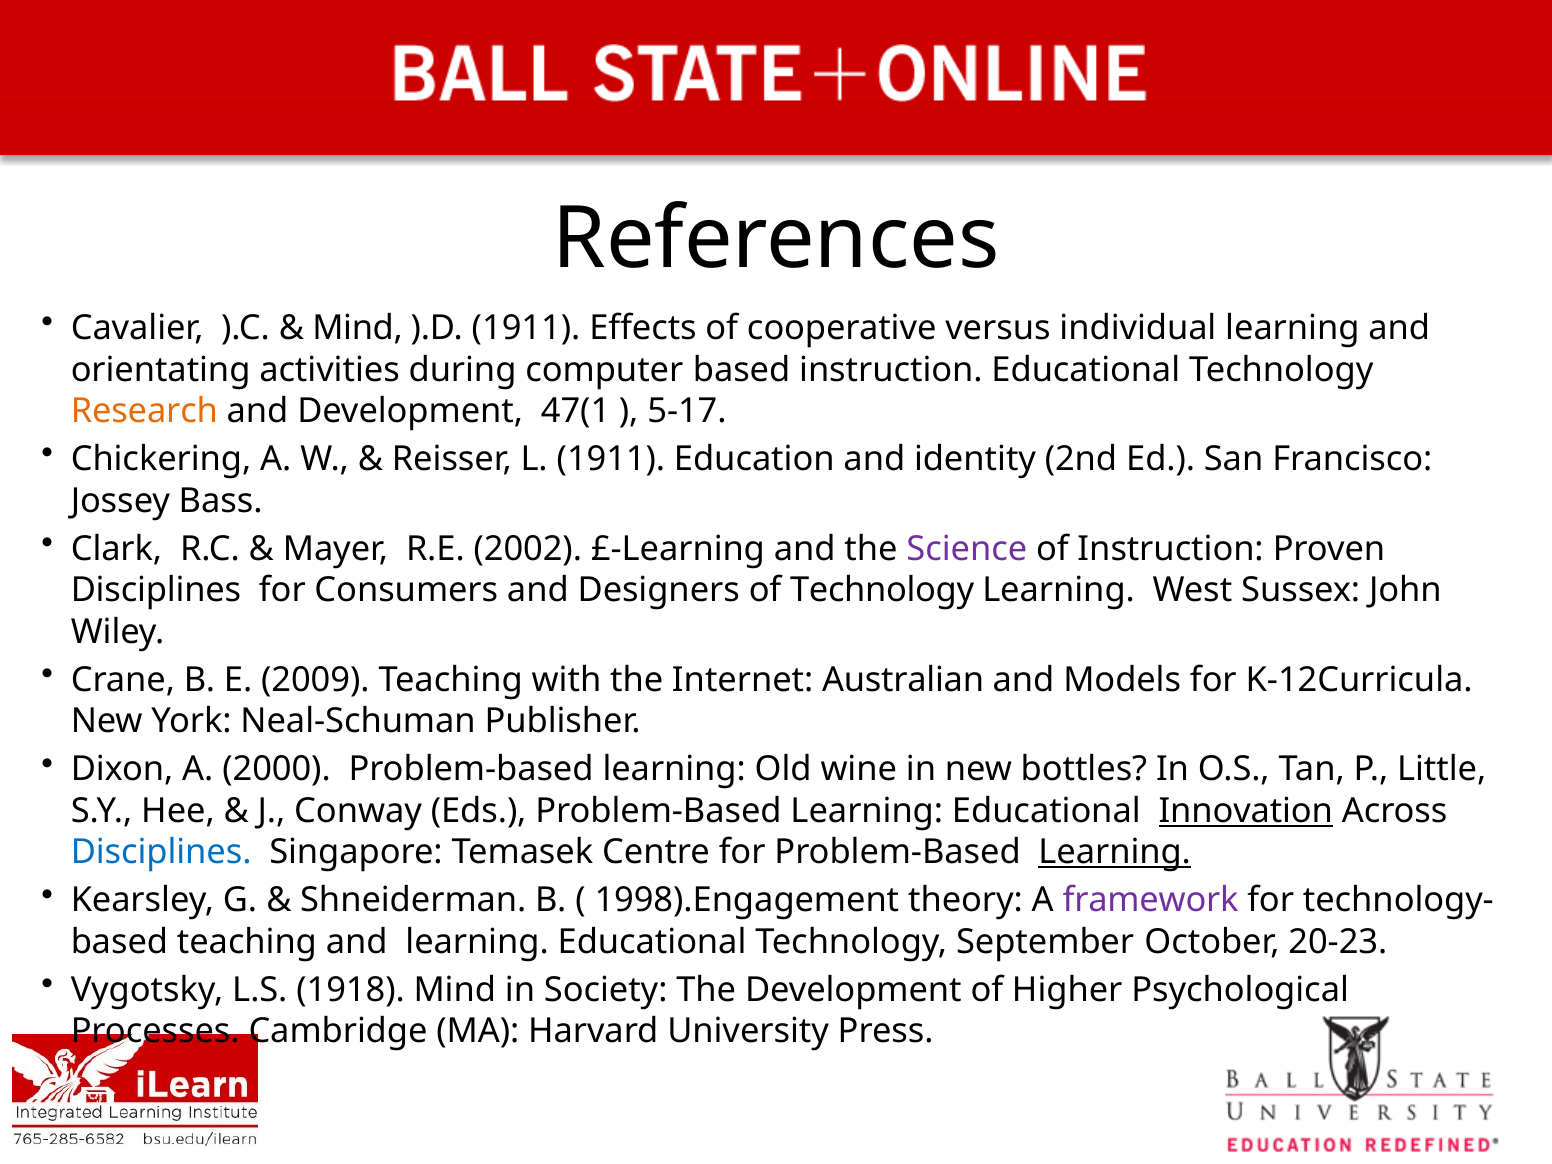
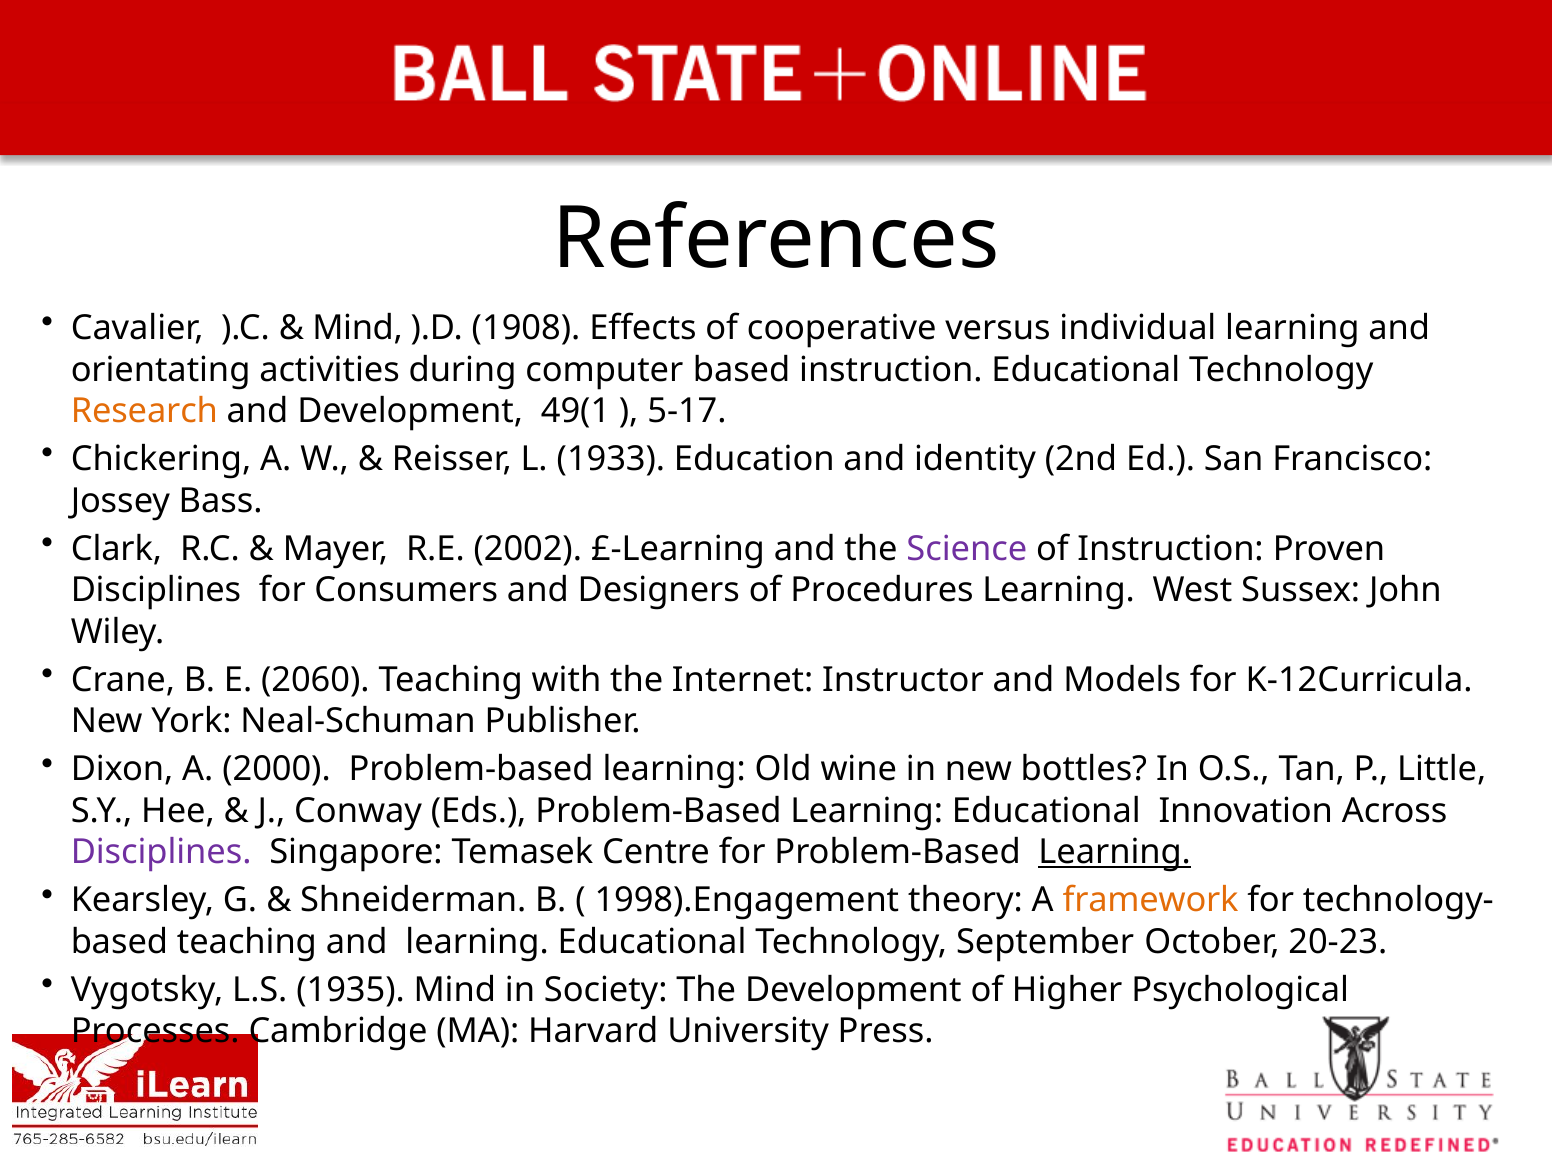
).D 1911: 1911 -> 1908
47(1: 47(1 -> 49(1
L 1911: 1911 -> 1933
of Technology: Technology -> Procedures
2009: 2009 -> 2060
Australian: Australian -> Instructor
Innovation underline: present -> none
Disciplines at (161, 852) colour: blue -> purple
framework colour: purple -> orange
1918: 1918 -> 1935
